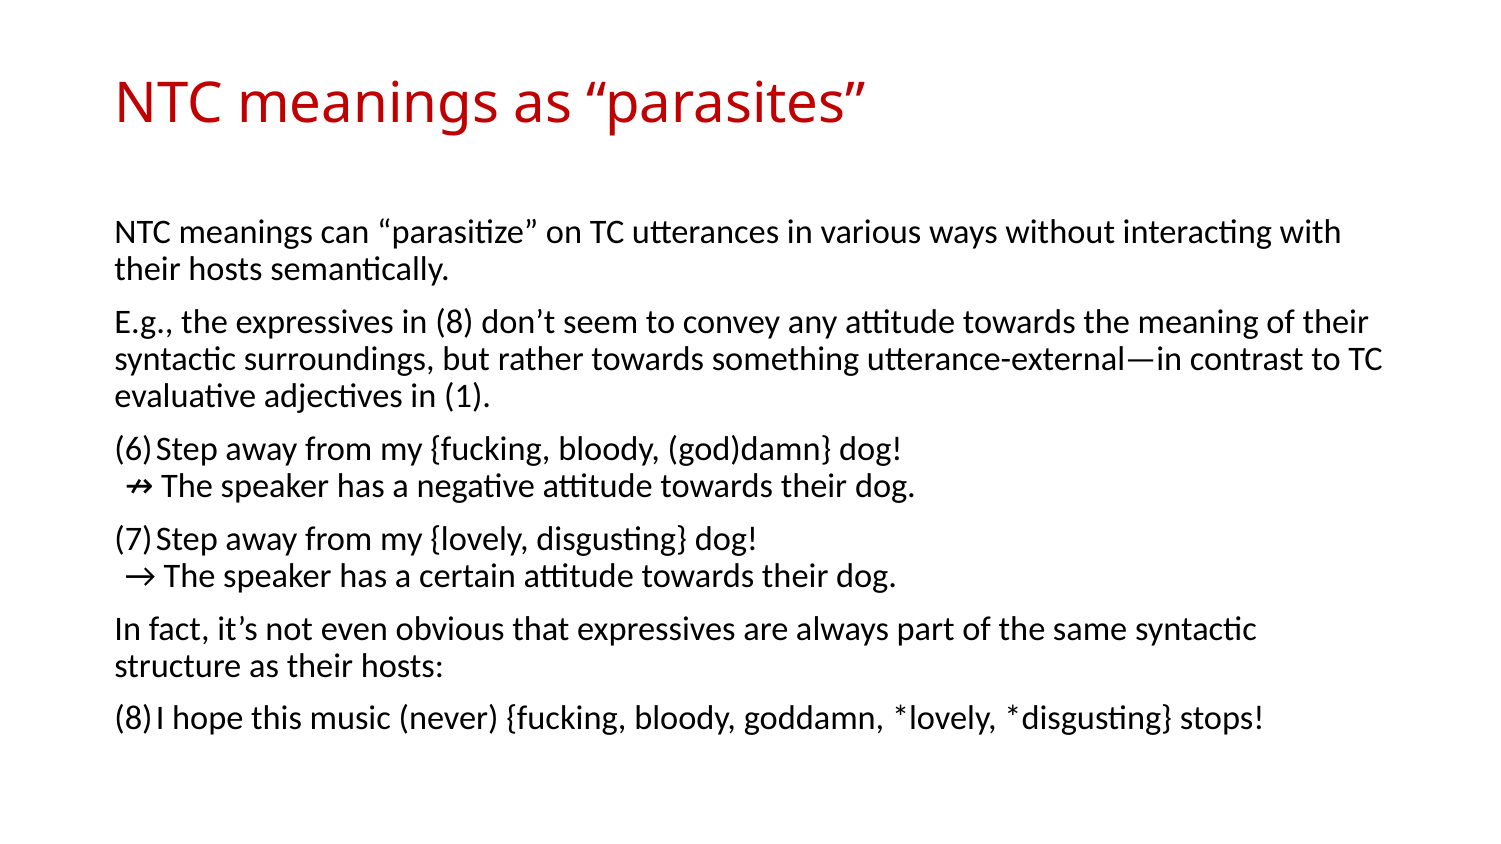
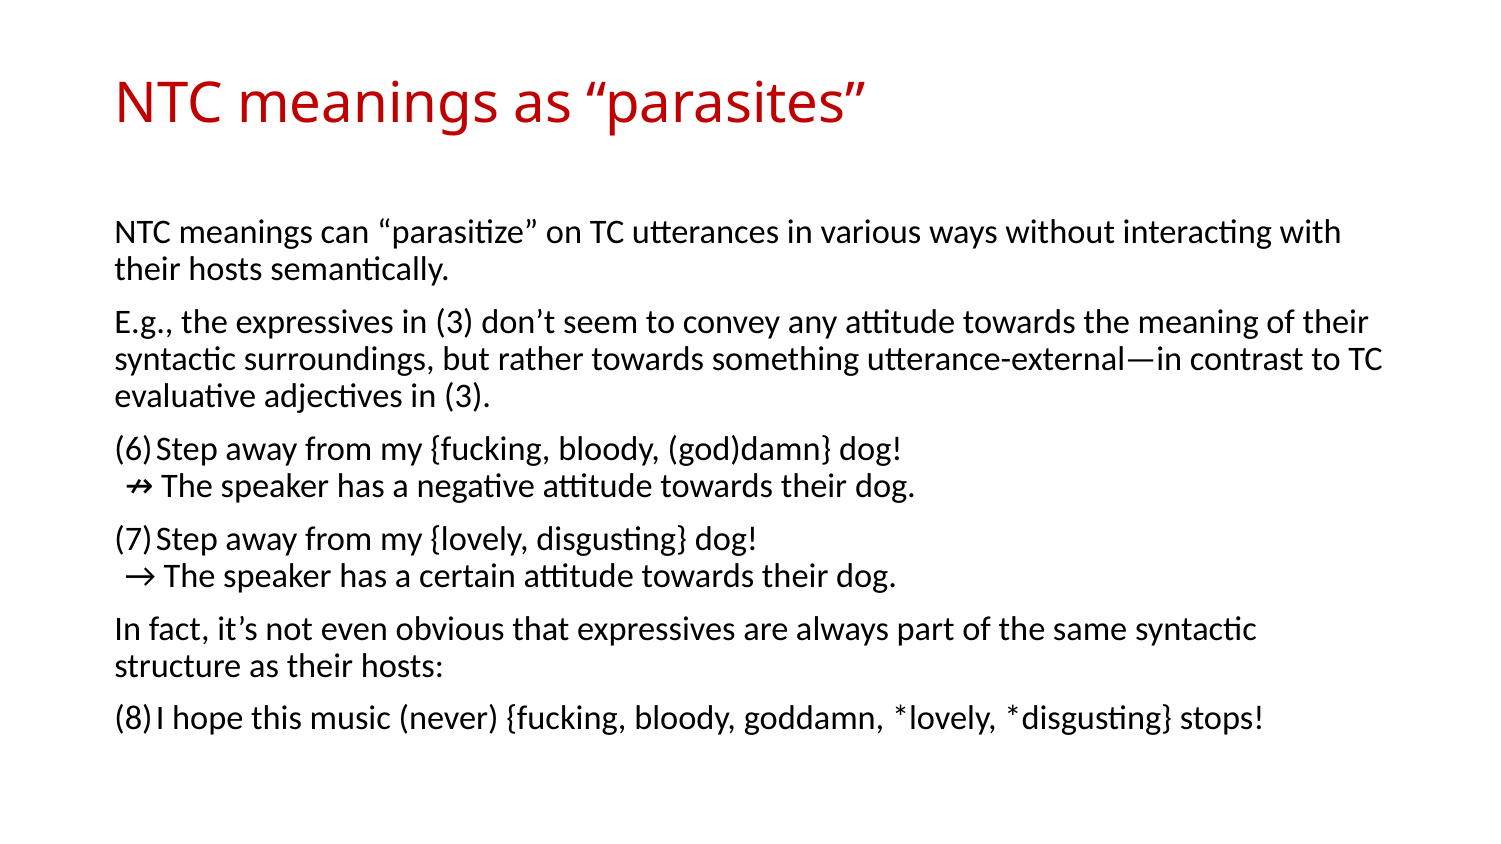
expressives in 8: 8 -> 3
adjectives in 1: 1 -> 3
